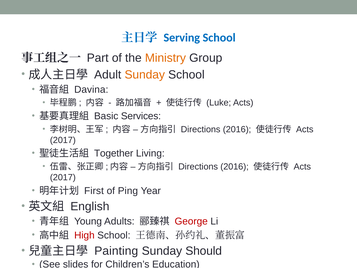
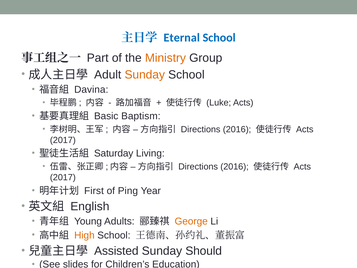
Serving: Serving -> Eternal
Services: Services -> Baptism
Together: Together -> Saturday
George colour: red -> orange
High colour: red -> orange
Painting: Painting -> Assisted
